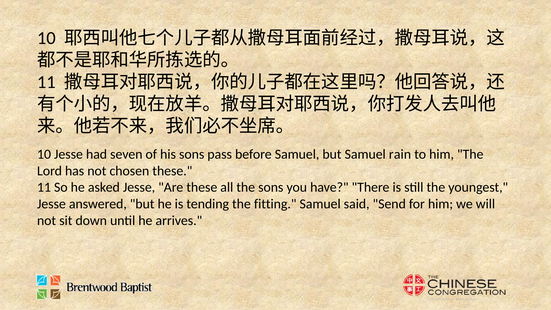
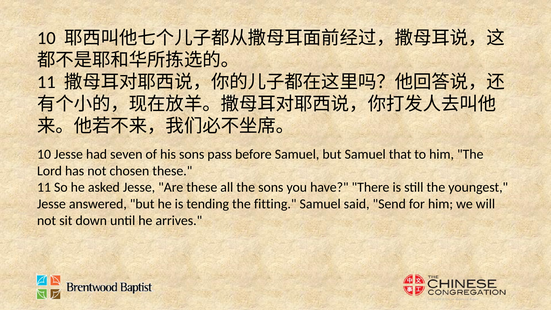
rain: rain -> that
